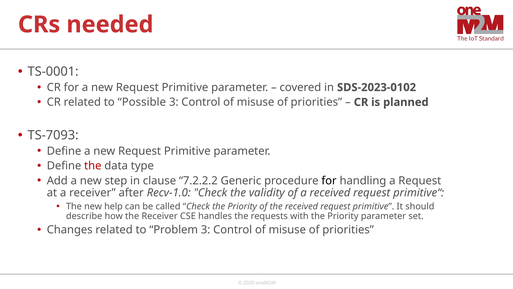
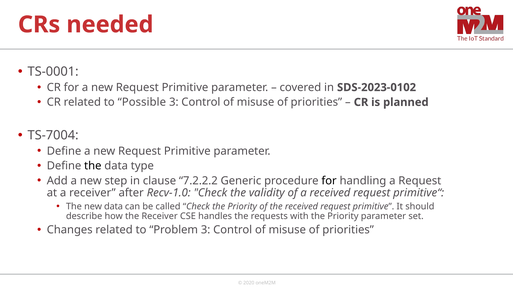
TS-7093: TS-7093 -> TS-7004
the at (93, 166) colour: red -> black
new help: help -> data
